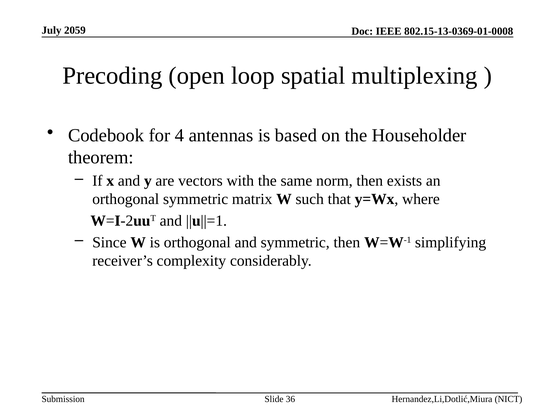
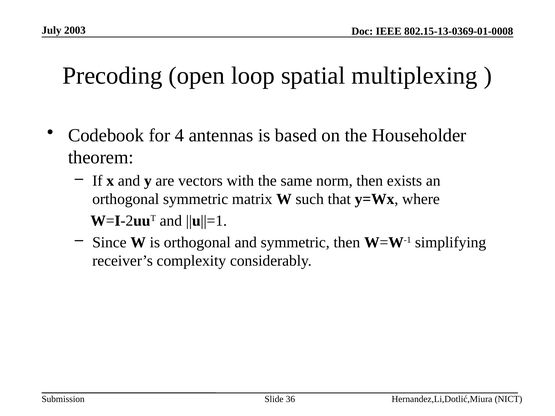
2059: 2059 -> 2003
